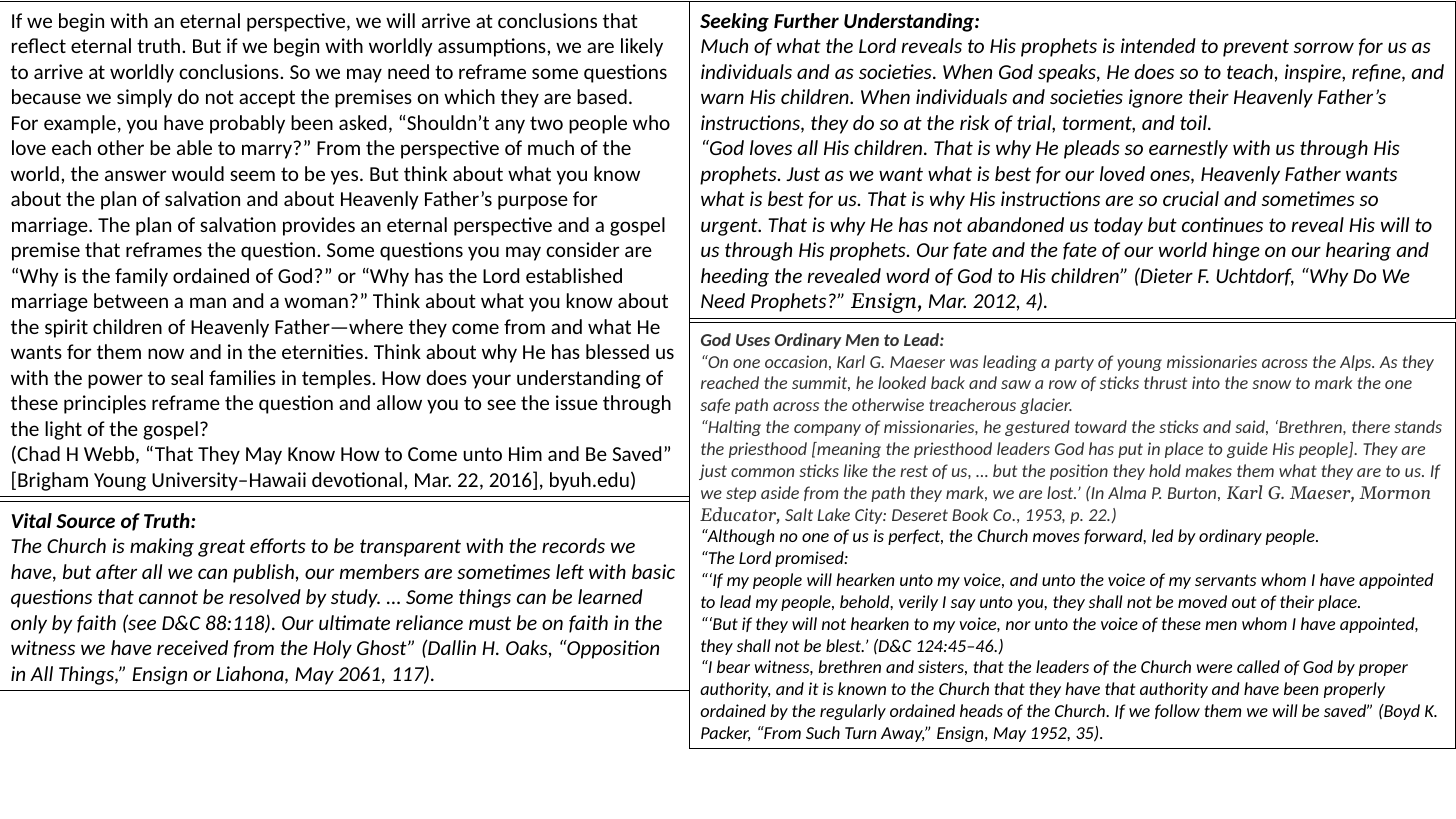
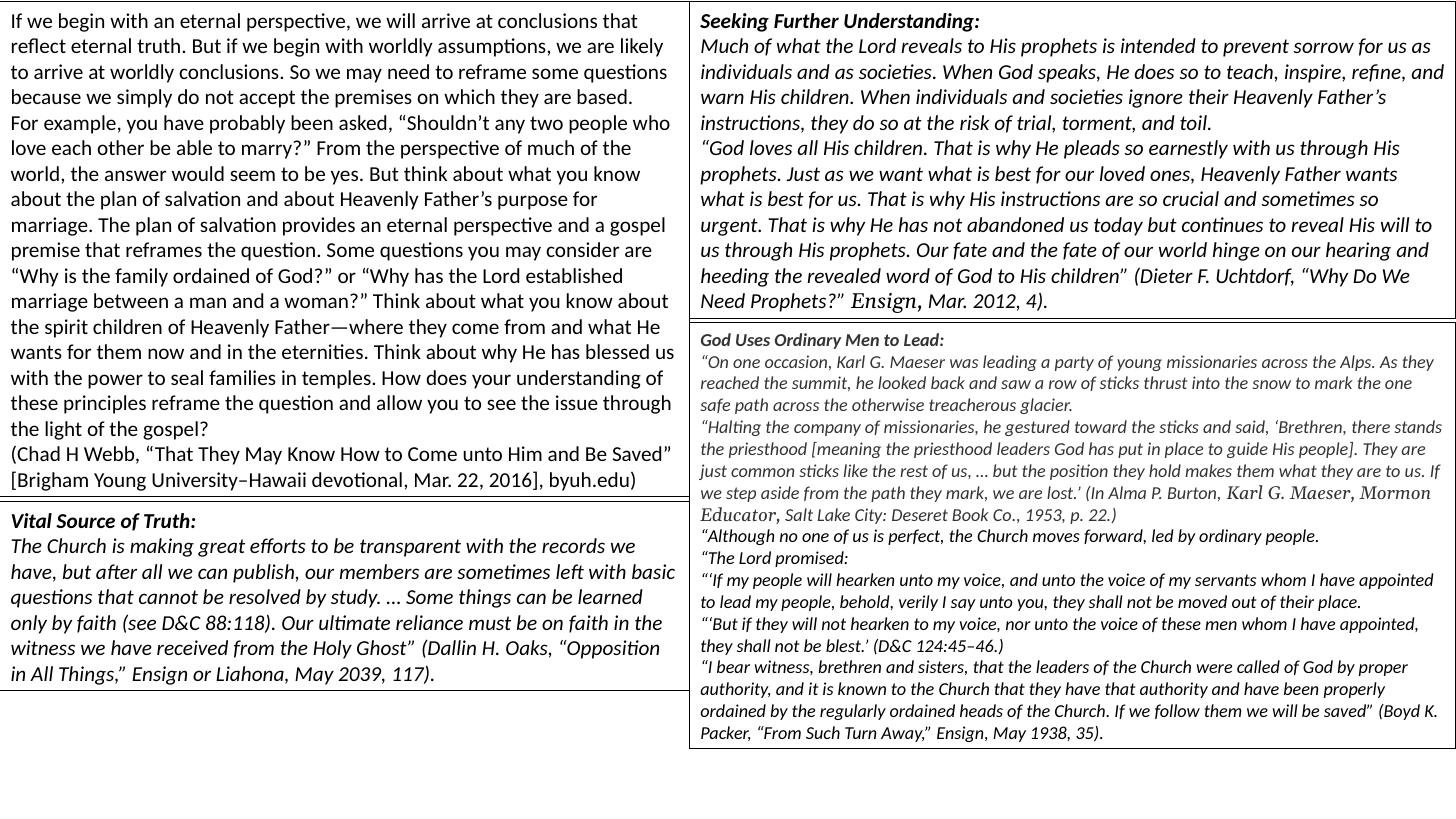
2061: 2061 -> 2039
1952: 1952 -> 1938
